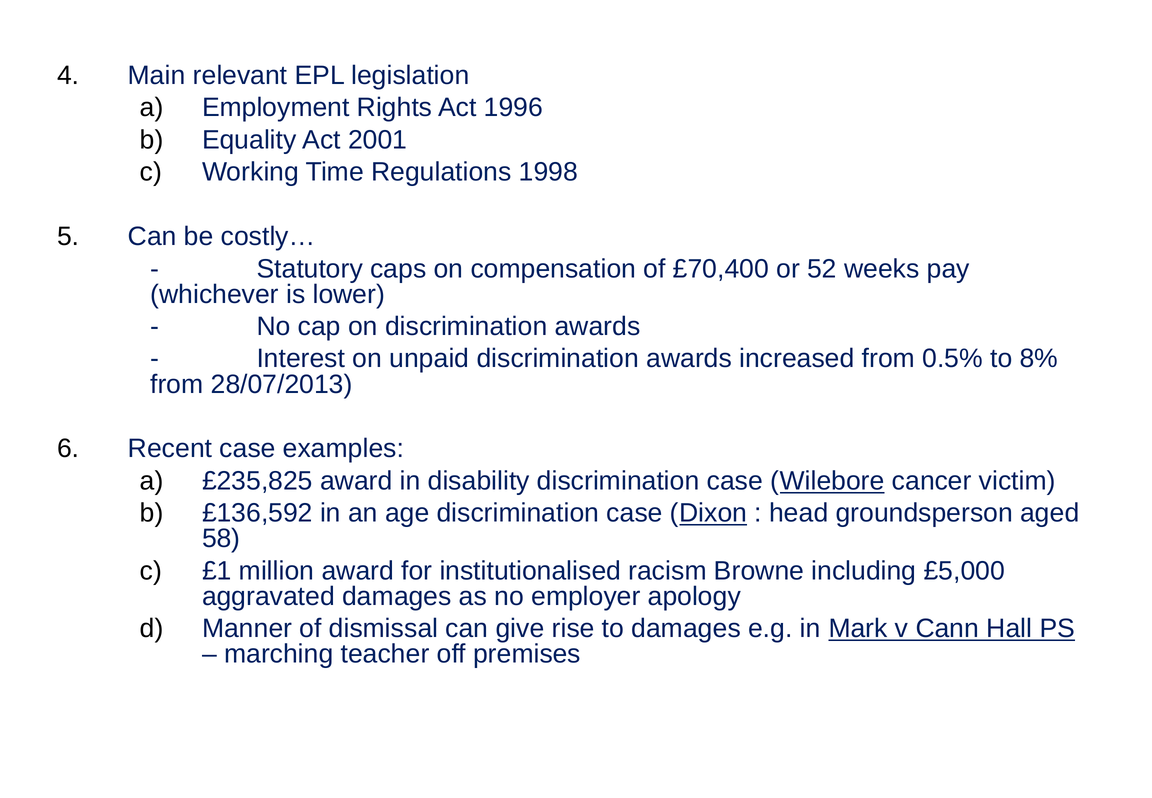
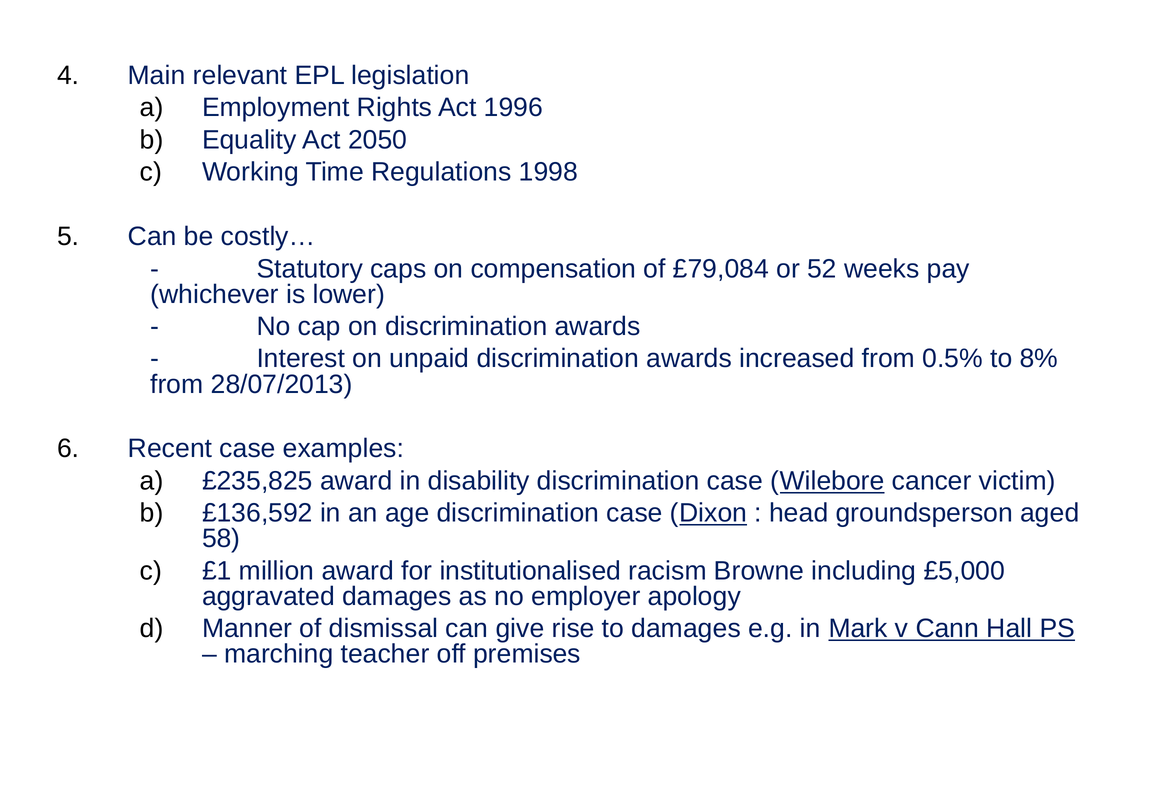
2001: 2001 -> 2050
£70,400: £70,400 -> £79,084
